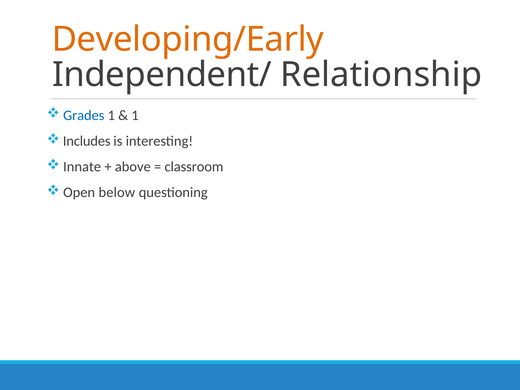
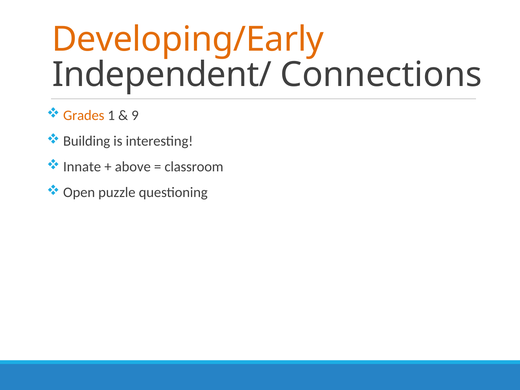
Relationship: Relationship -> Connections
Grades colour: blue -> orange
1 at (135, 115): 1 -> 9
Includes: Includes -> Building
below: below -> puzzle
